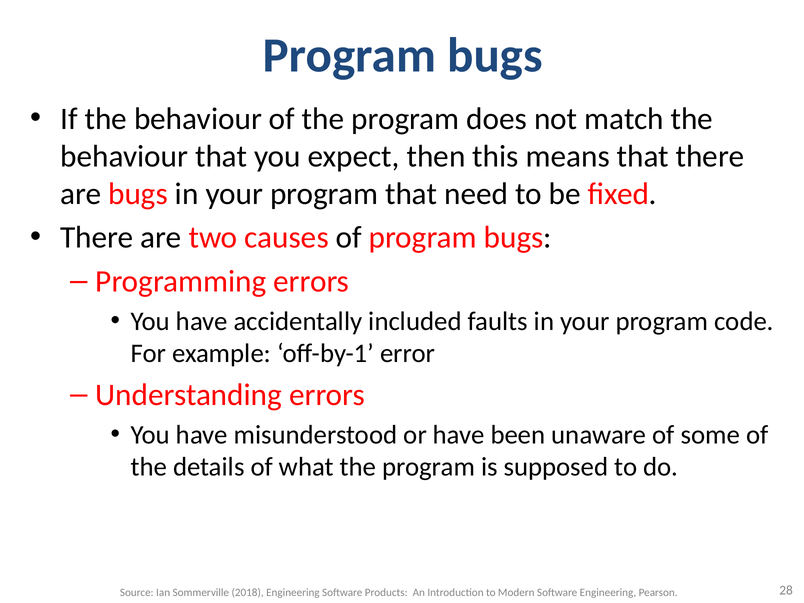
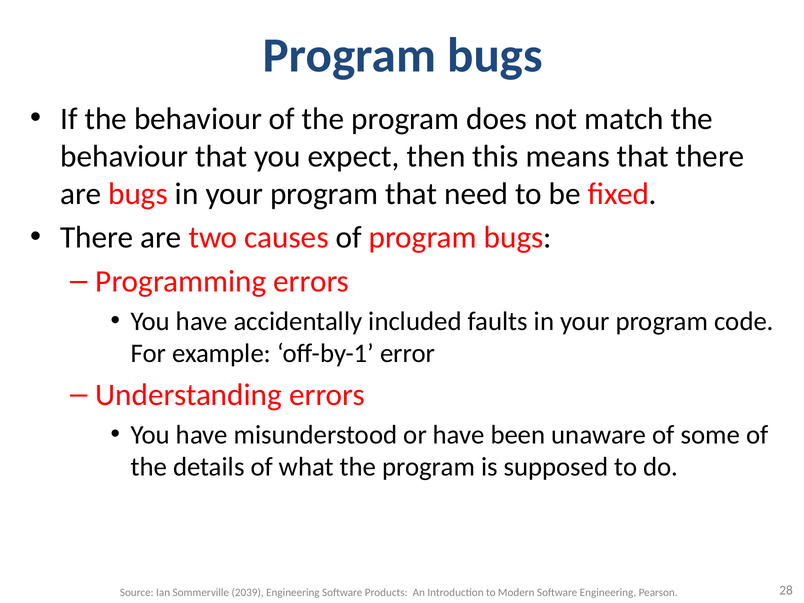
2018: 2018 -> 2039
